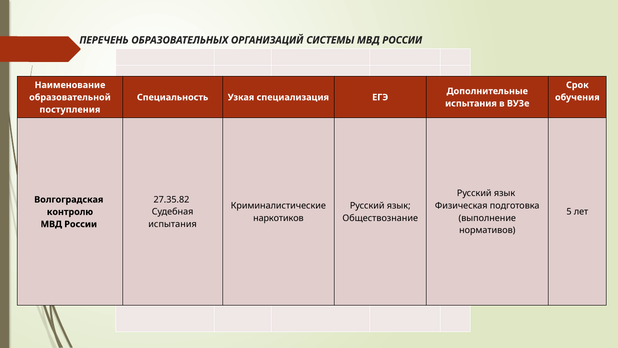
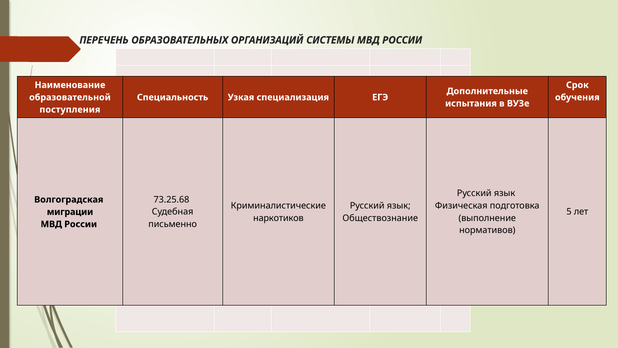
27.35.82: 27.35.82 -> 73.25.68
контролю: контролю -> миграции
испытания at (173, 224): испытания -> письменно
